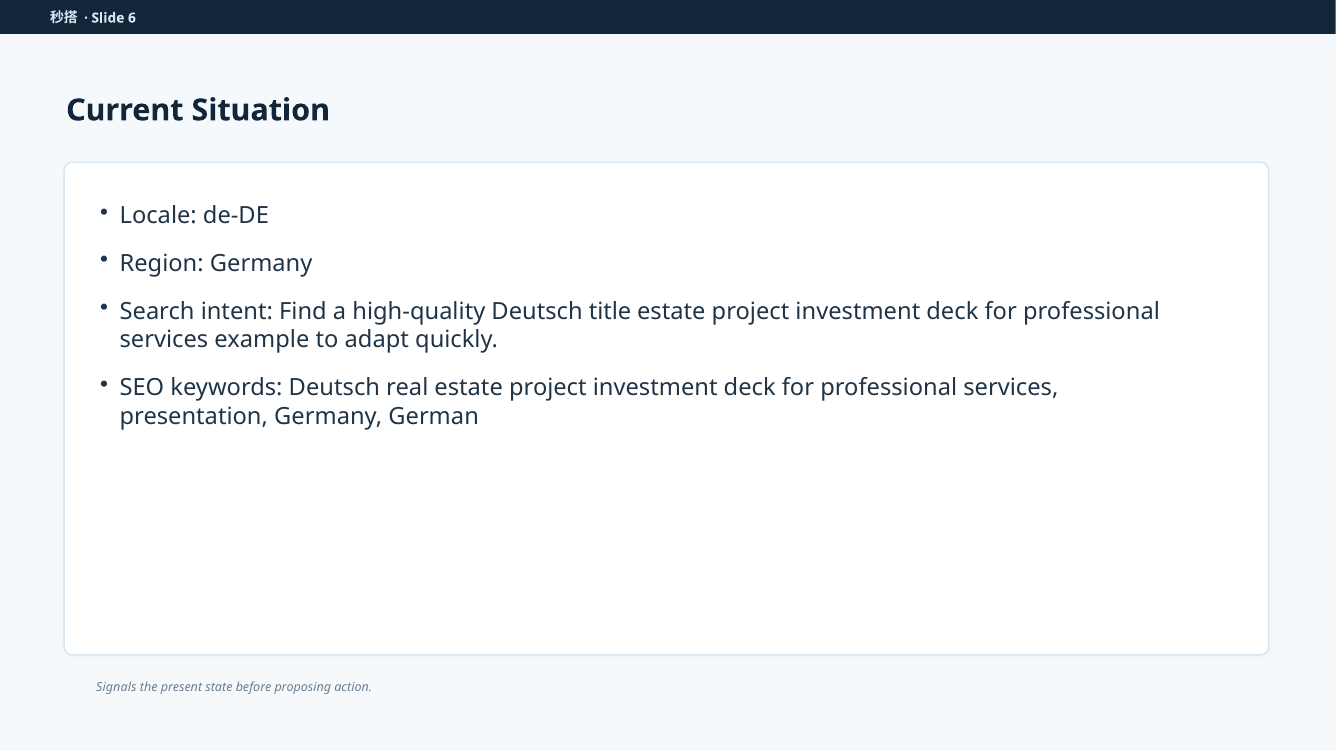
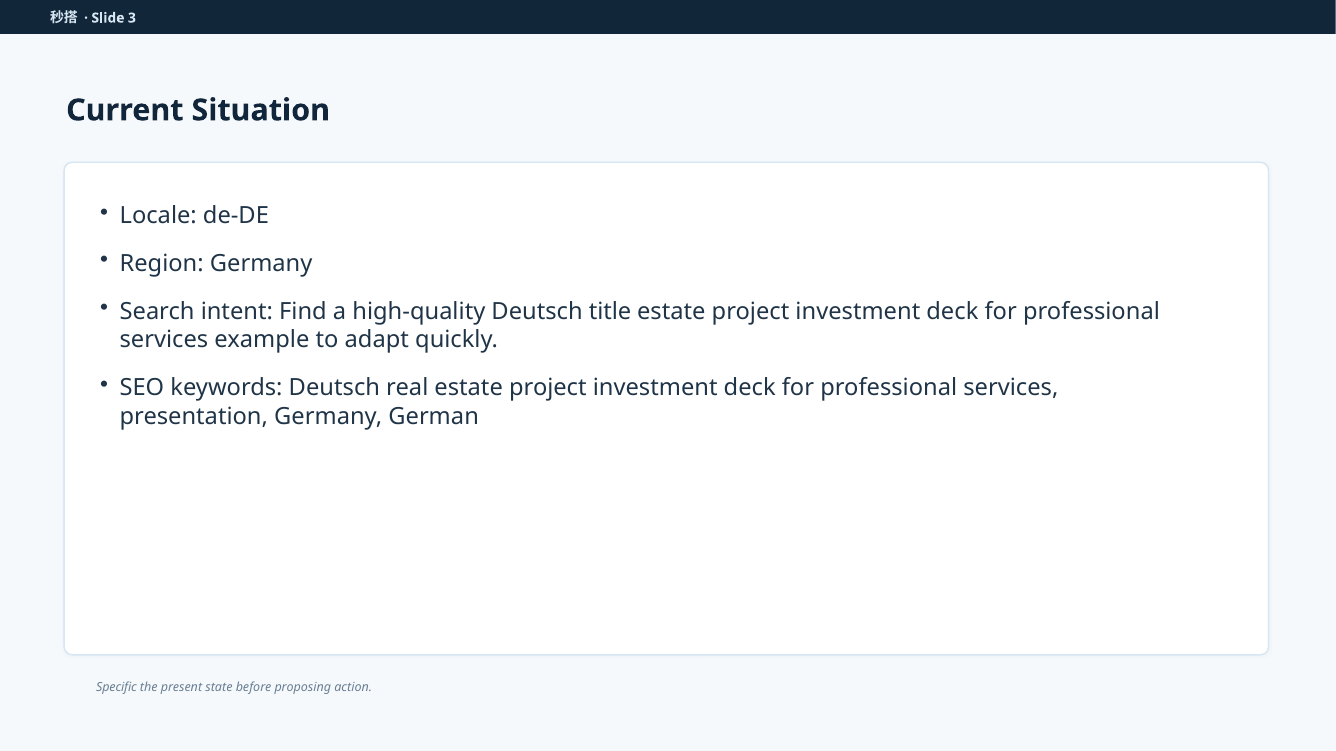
6: 6 -> 3
Signals: Signals -> Specific
